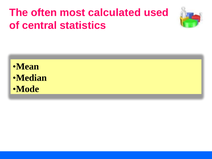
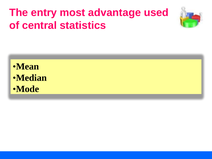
often: often -> entry
calculated: calculated -> advantage
